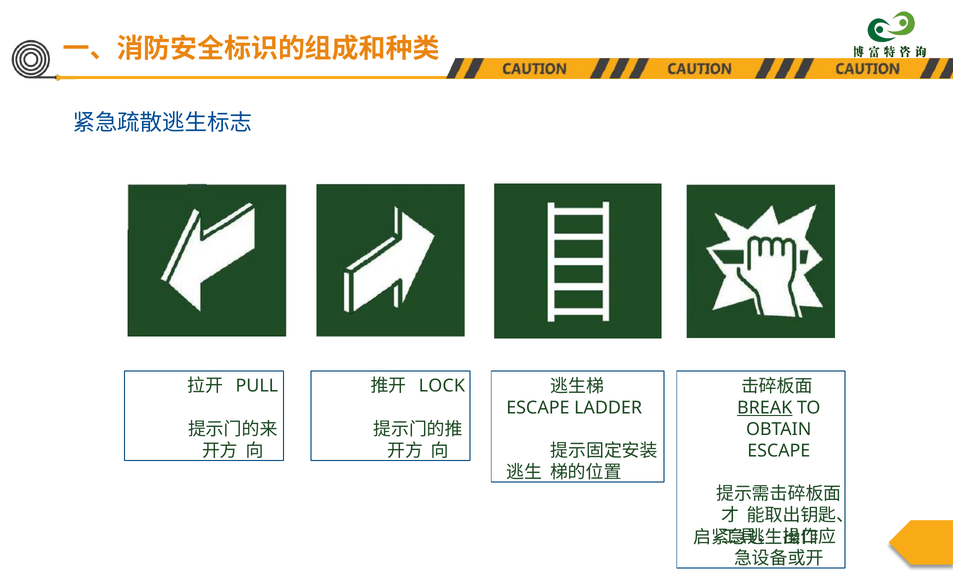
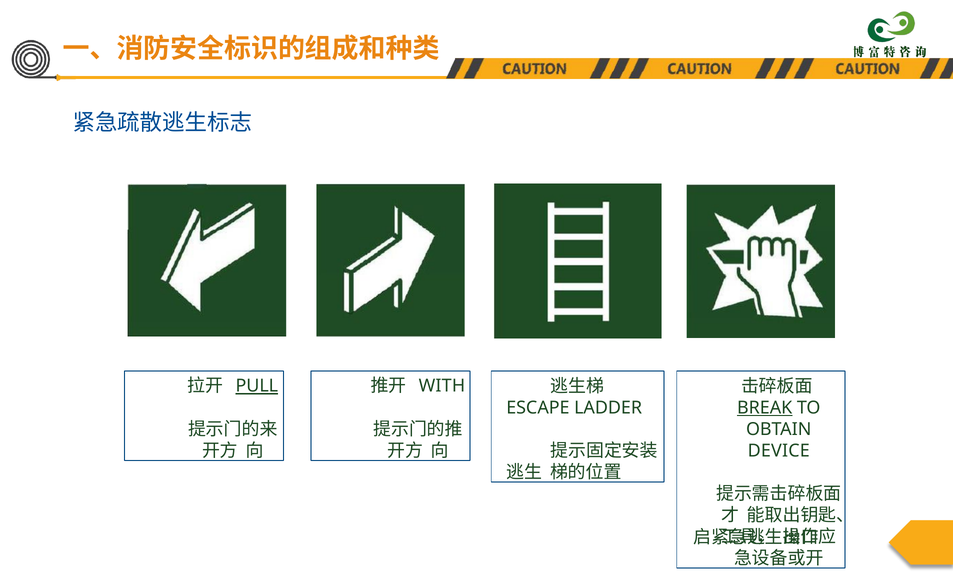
PULL underline: none -> present
LOCK: LOCK -> WITH
ESCAPE at (779, 451): ESCAPE -> DEVICE
